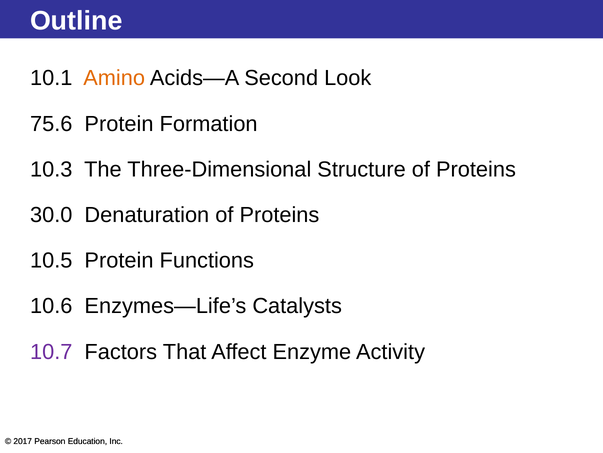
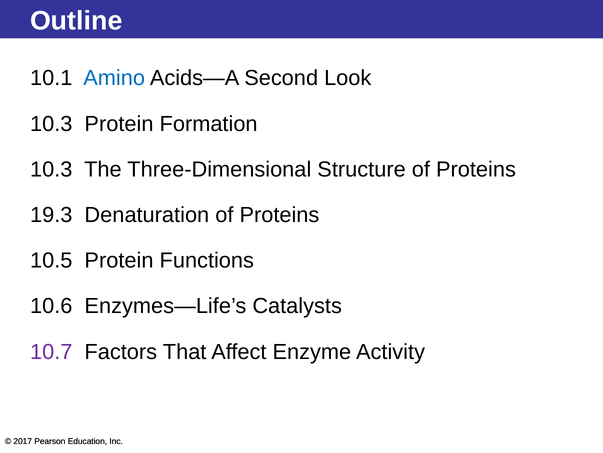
Amino colour: orange -> blue
75.6 at (51, 124): 75.6 -> 10.3
30.0: 30.0 -> 19.3
